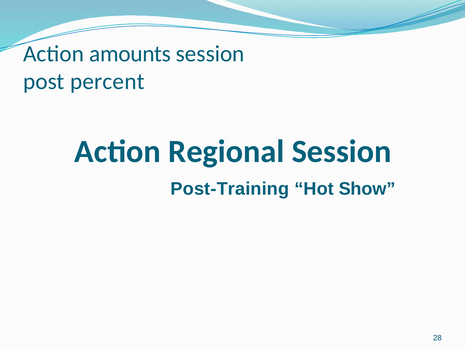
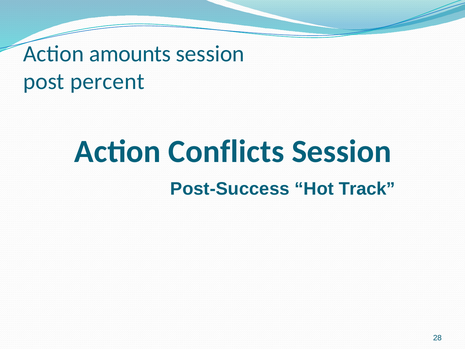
Regional: Regional -> Conflicts
Post-Training: Post-Training -> Post-Success
Show: Show -> Track
